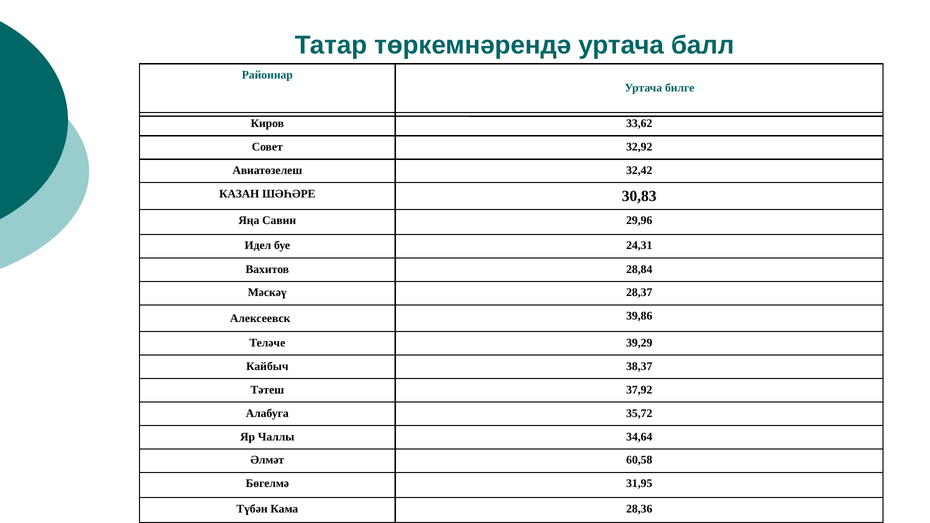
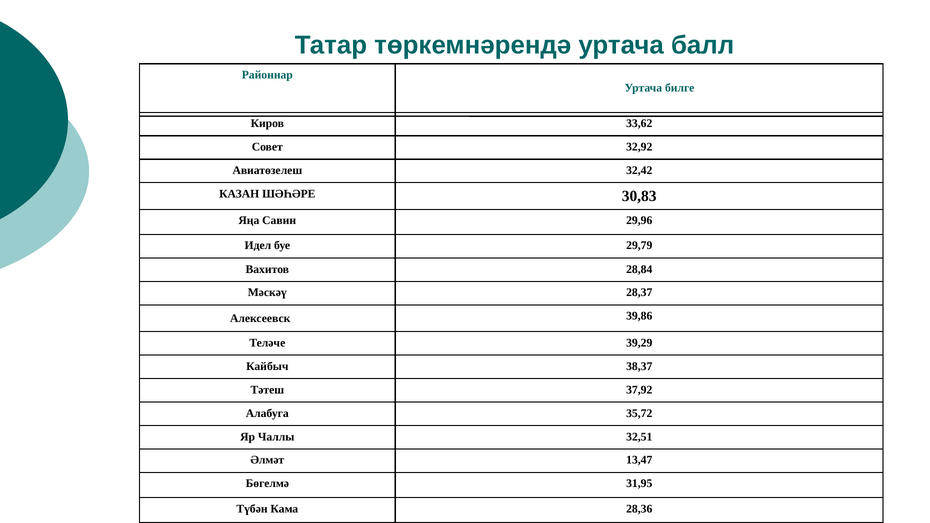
24,31: 24,31 -> 29,79
34,64: 34,64 -> 32,51
60,58: 60,58 -> 13,47
